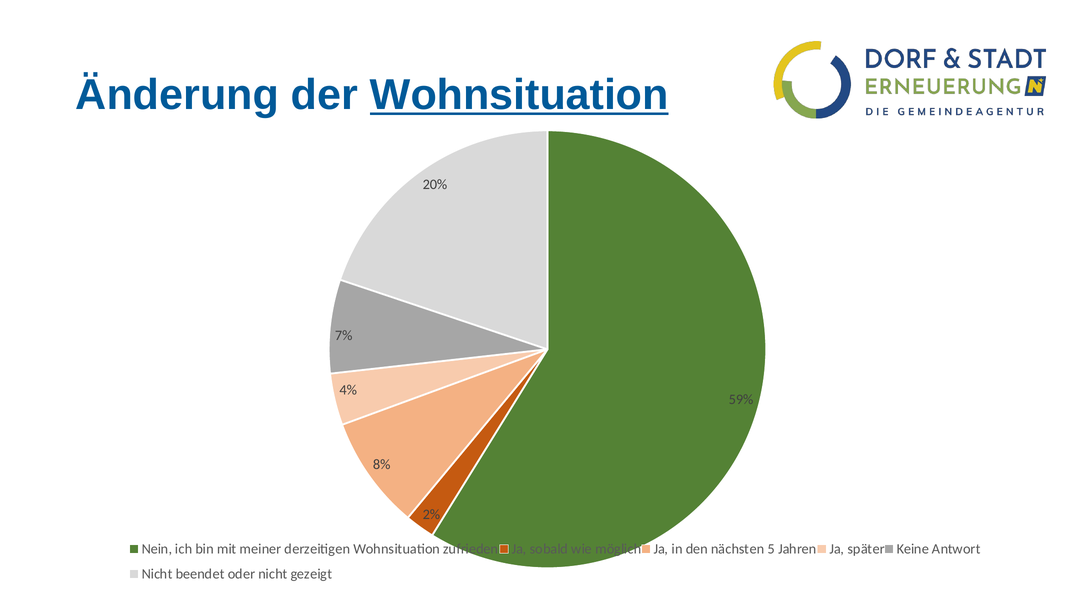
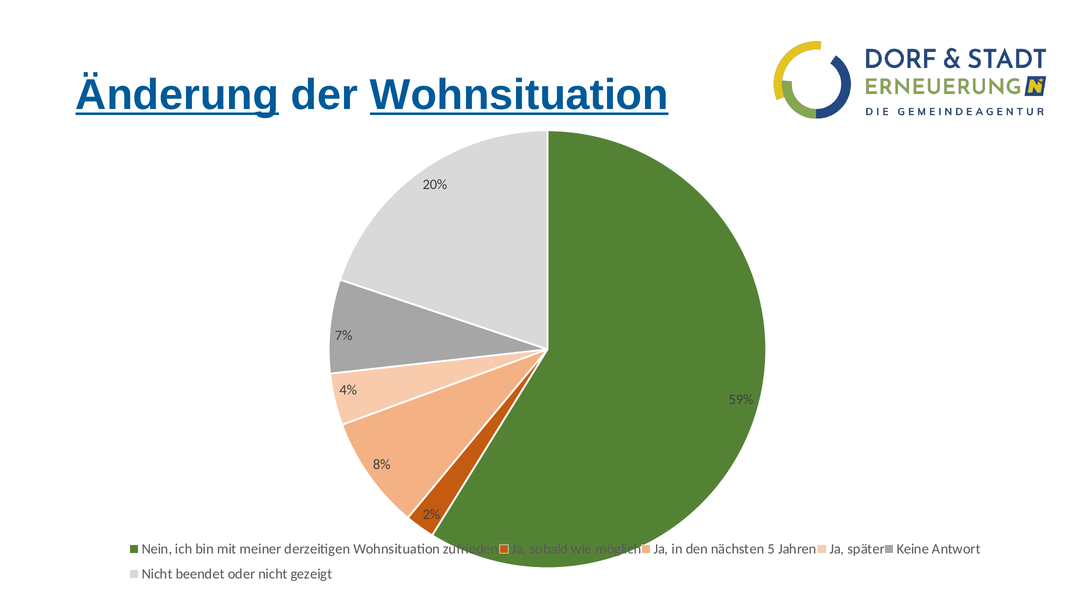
Änderung underline: none -> present
